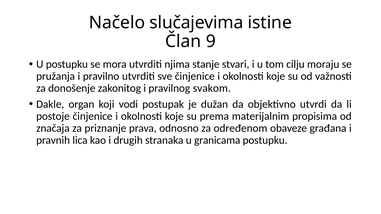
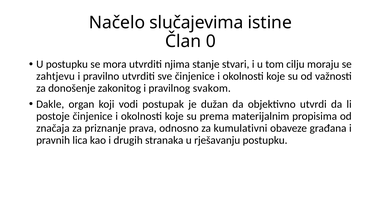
9: 9 -> 0
pružanja: pružanja -> zahtjevu
određenom: određenom -> kumulativni
granicama: granicama -> rješavanju
